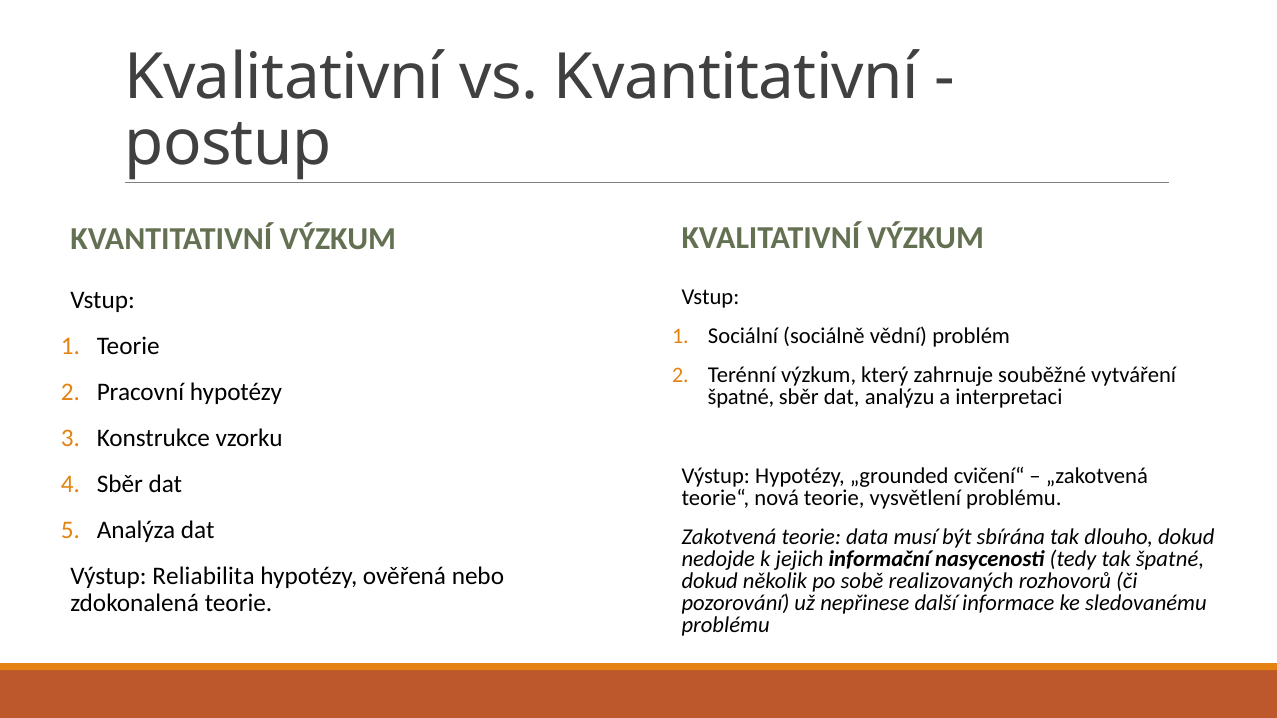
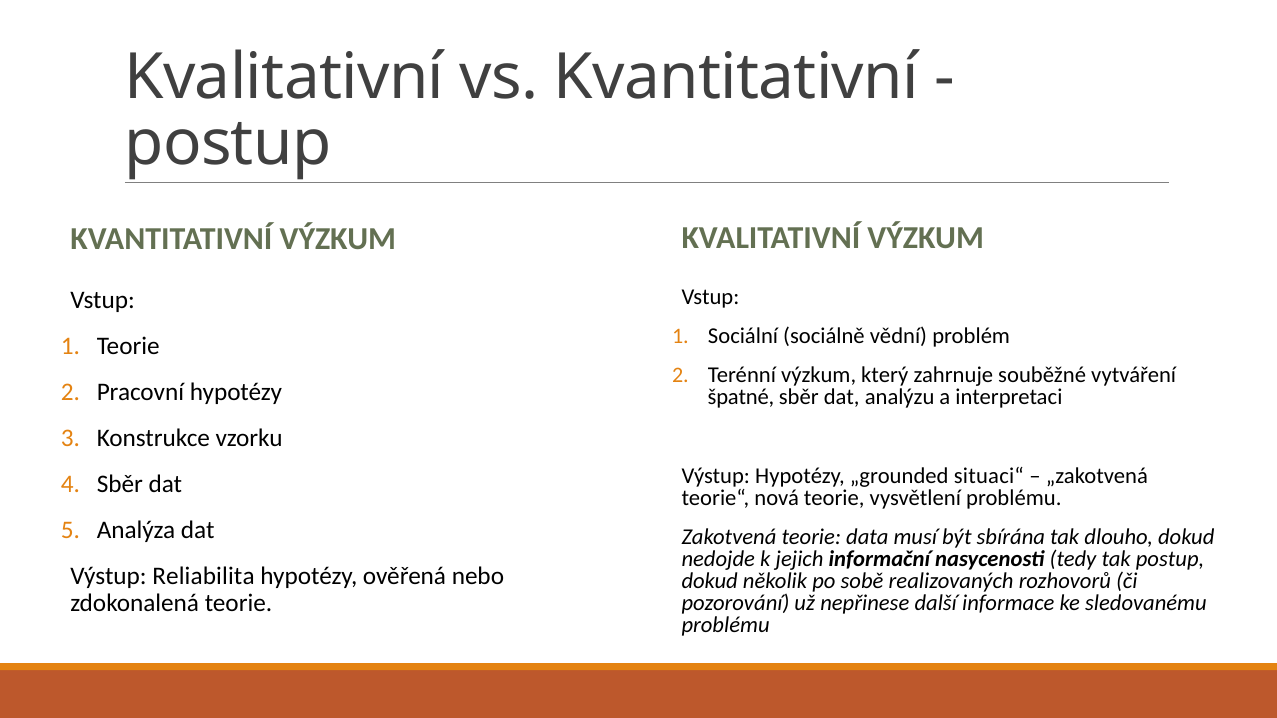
cvičení“: cvičení“ -> situaci“
tak špatné: špatné -> postup
